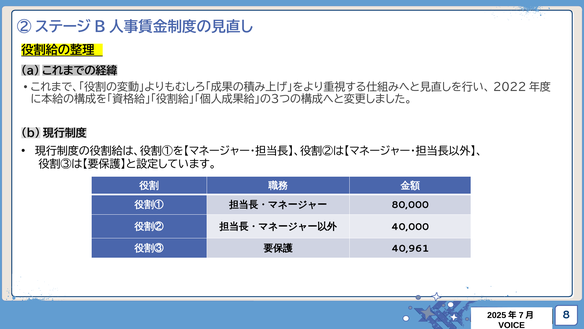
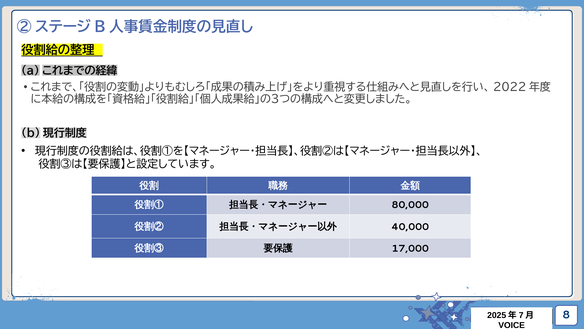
40,961: 40,961 -> 17,000
